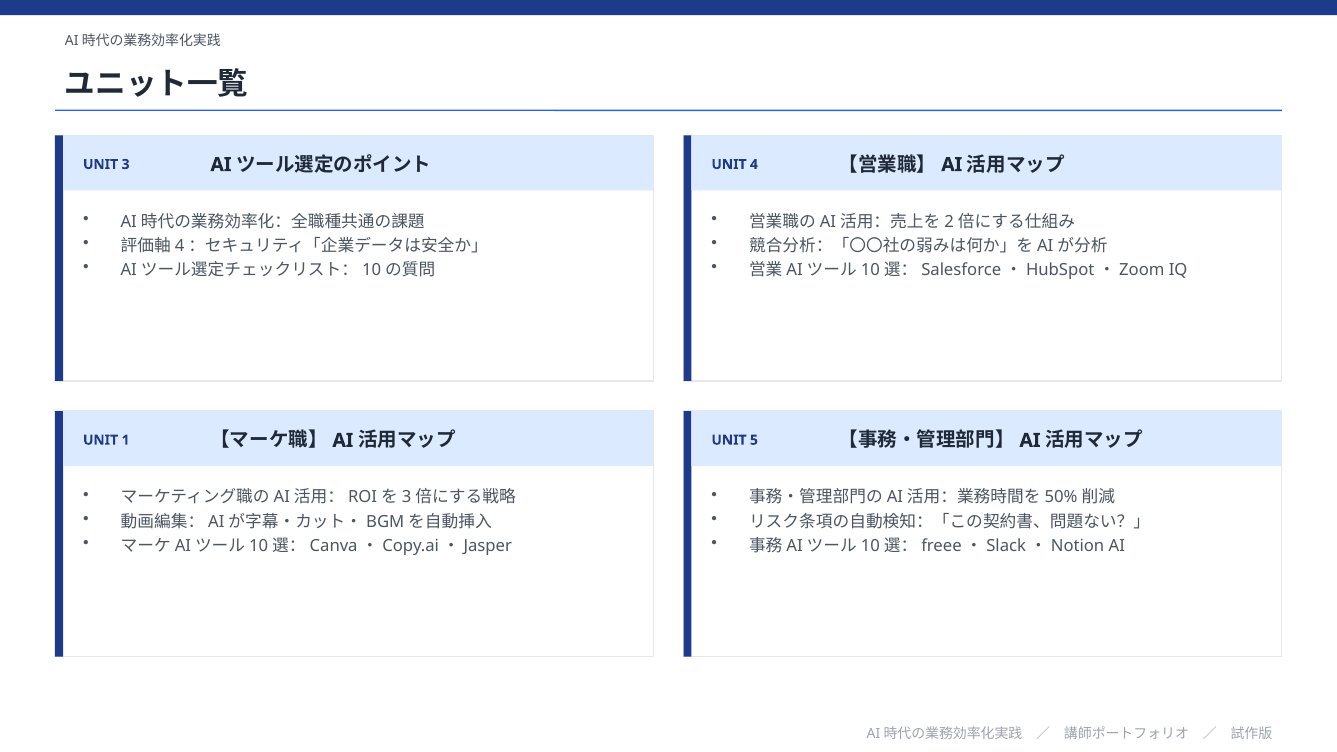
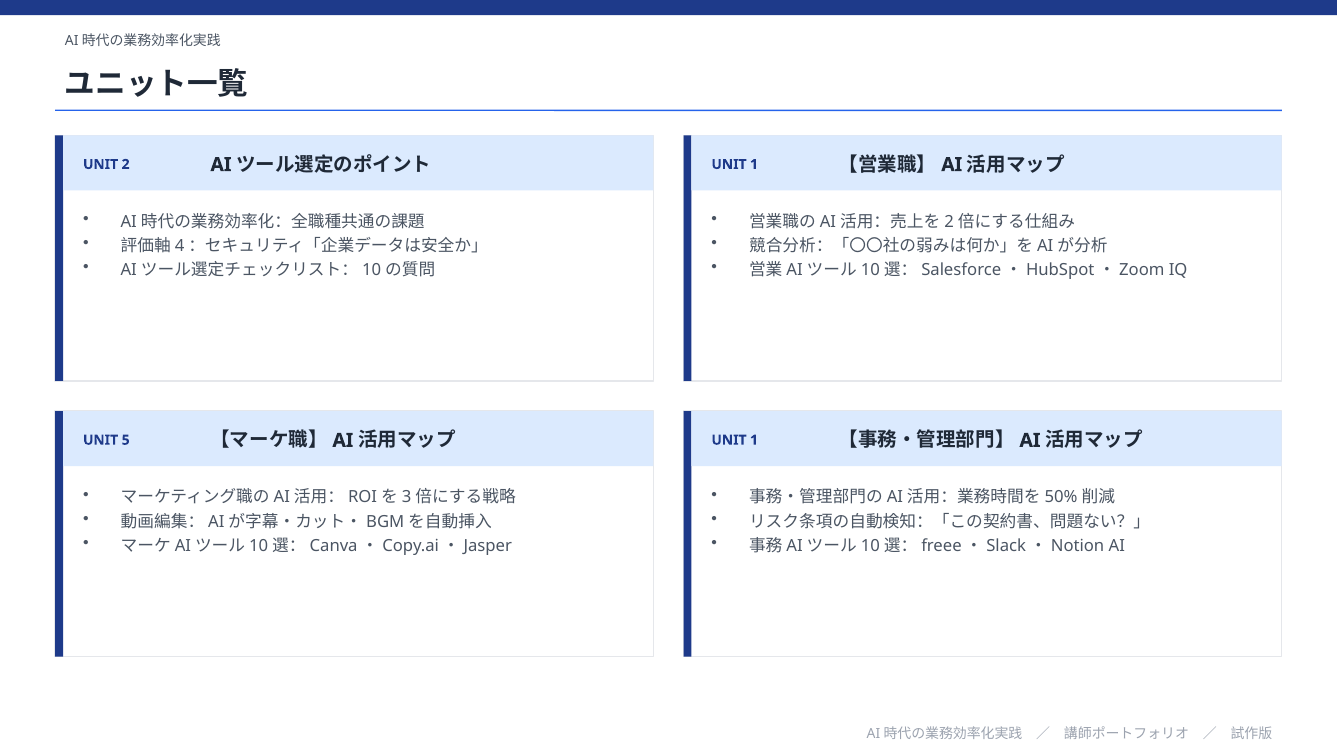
3: 3 -> 2
4 at (754, 164): 4 -> 1
1: 1 -> 5
5 at (754, 440): 5 -> 1
